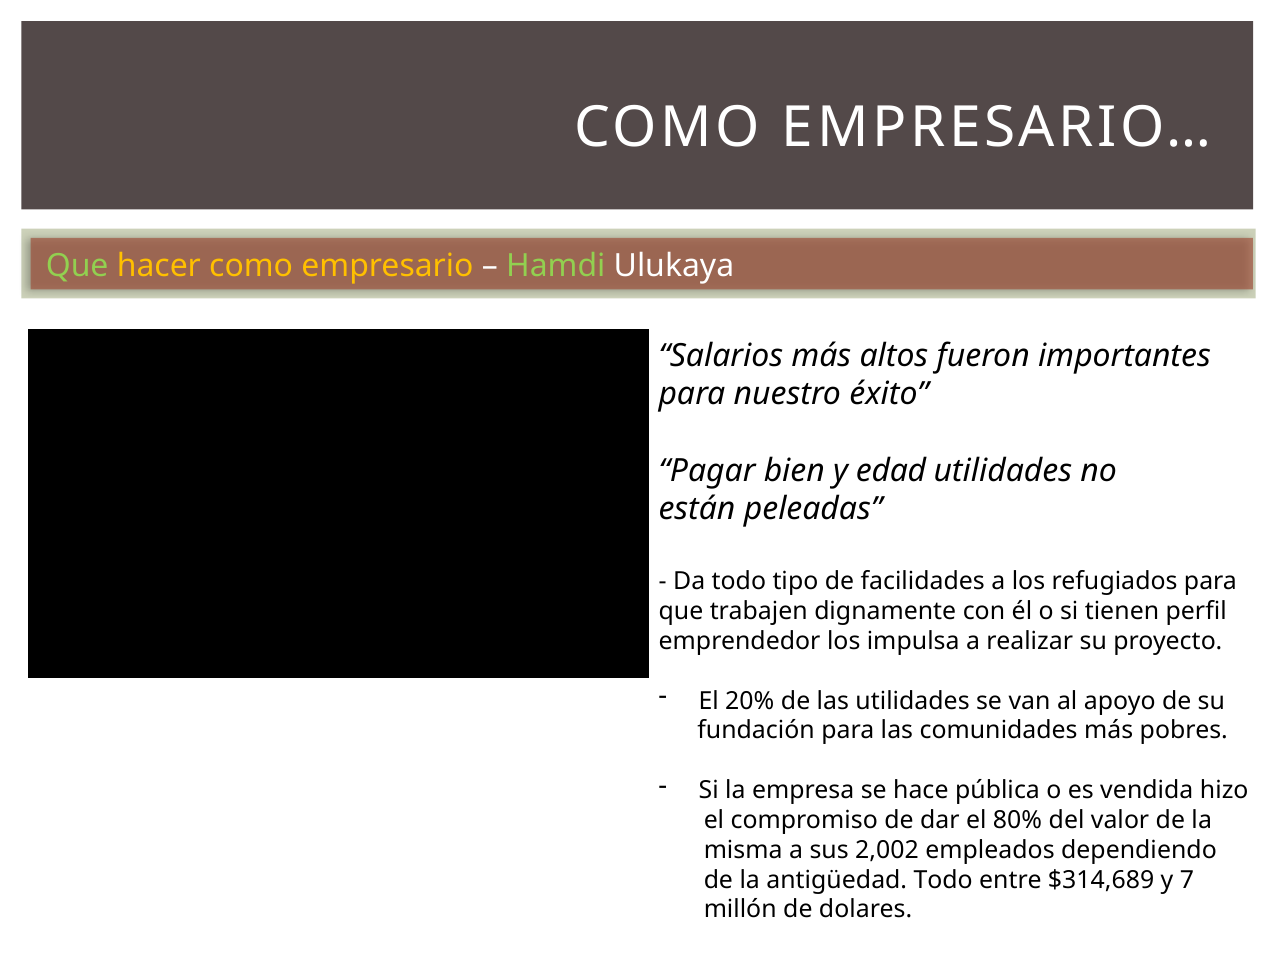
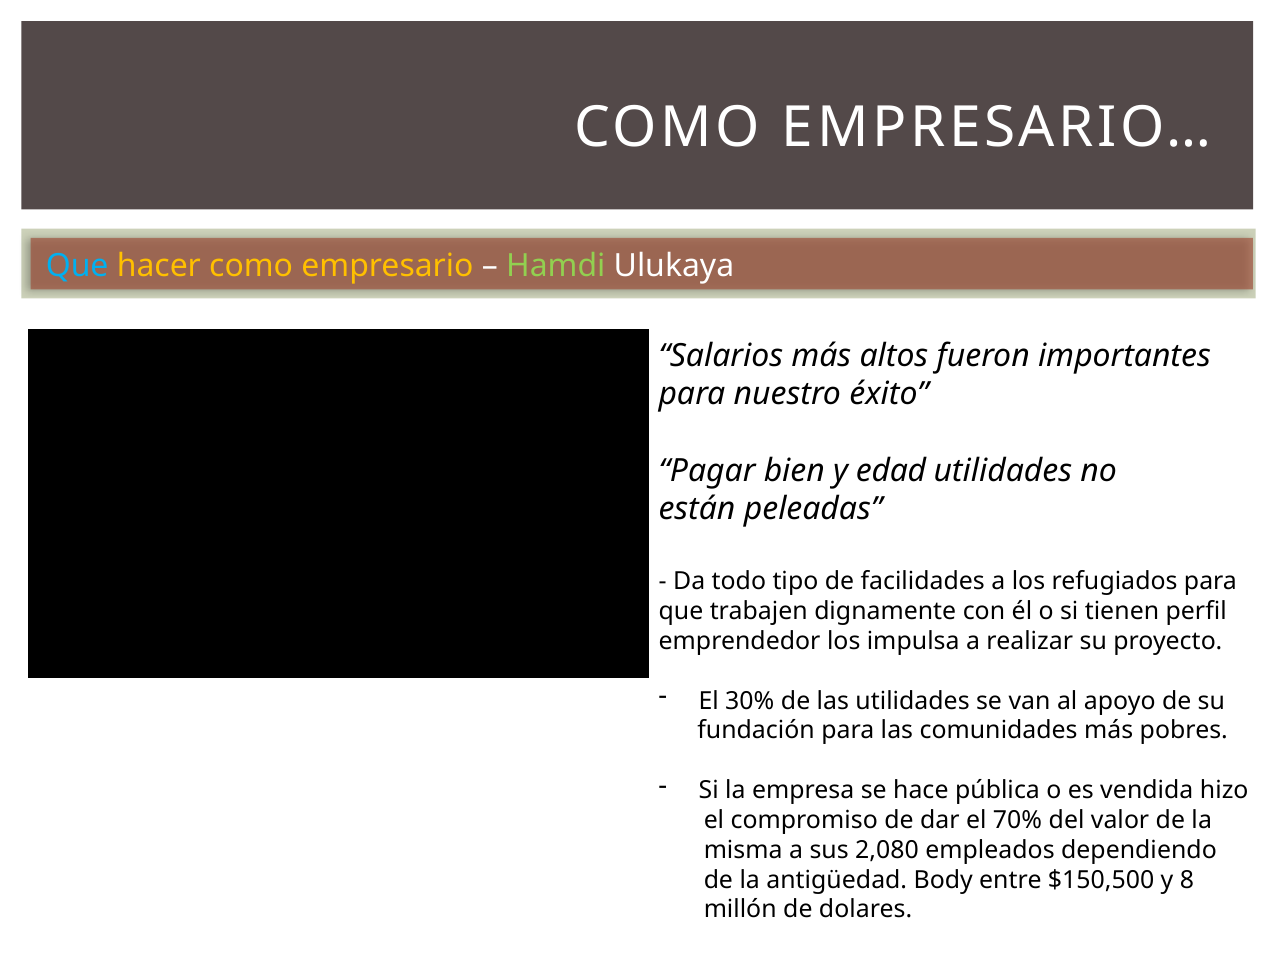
Que at (77, 265) colour: light green -> light blue
20%: 20% -> 30%
80%: 80% -> 70%
2,002: 2,002 -> 2,080
antigüedad Todo: Todo -> Body
$314,689: $314,689 -> $150,500
7: 7 -> 8
